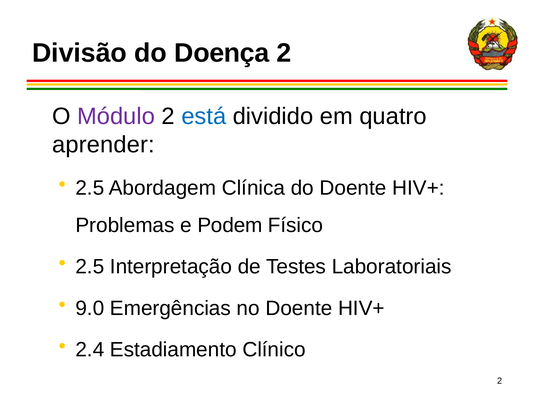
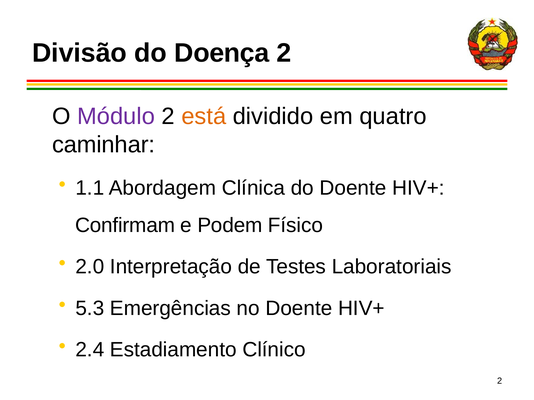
está colour: blue -> orange
aprender: aprender -> caminhar
2.5 at (90, 188): 2.5 -> 1.1
Problemas: Problemas -> Confirmam
2.5 at (90, 267): 2.5 -> 2.0
9.0: 9.0 -> 5.3
